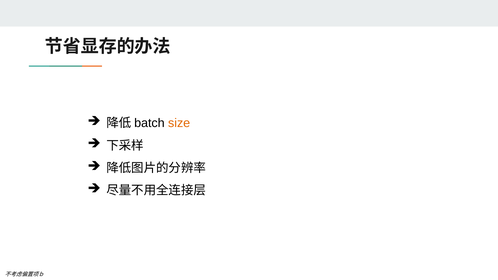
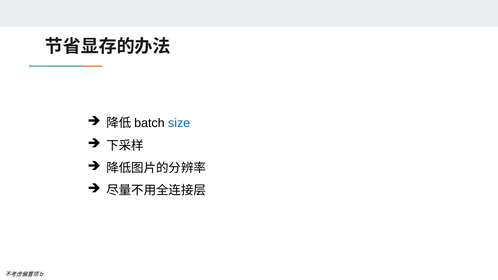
size colour: orange -> blue
